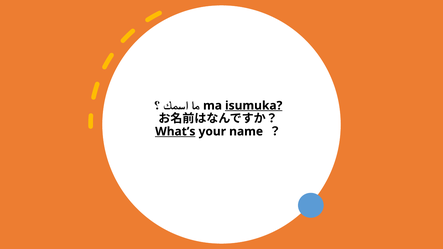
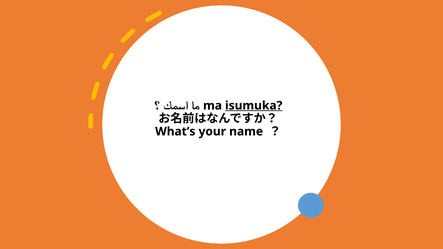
What’s underline: present -> none
